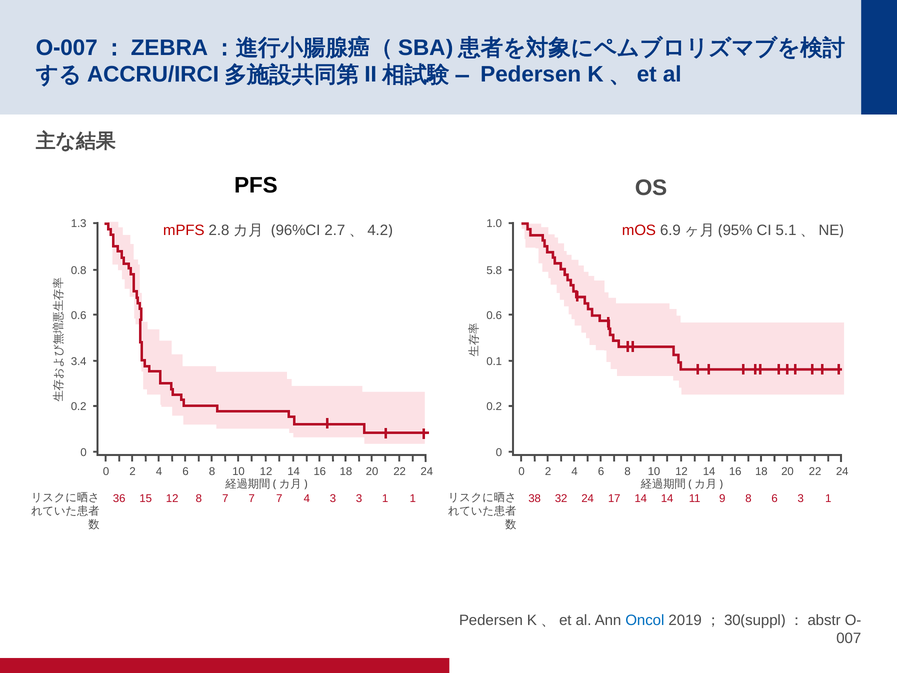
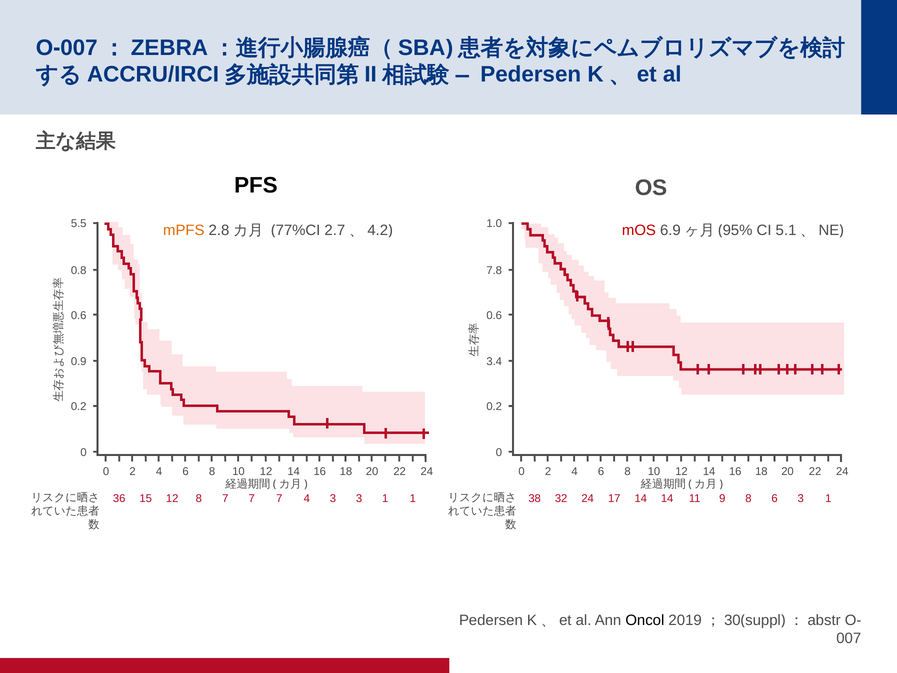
1.3: 1.3 -> 5.5
mPFS colour: red -> orange
96%CI: 96%CI -> 77%CI
5.8: 5.8 -> 7.8
3.4: 3.4 -> 0.9
0.1: 0.1 -> 3.4
Oncol colour: blue -> black
